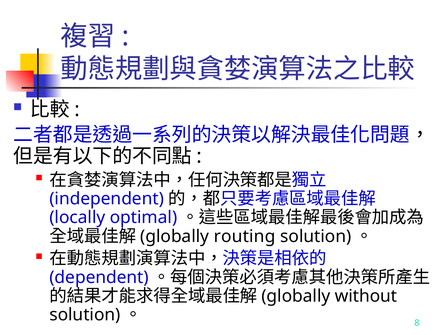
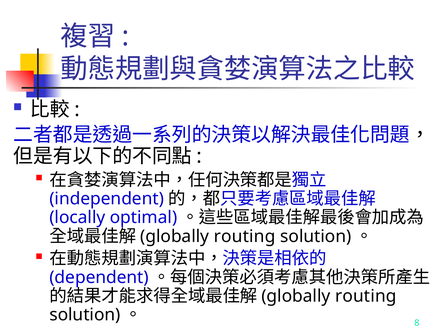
without at (366, 296): without -> routing
